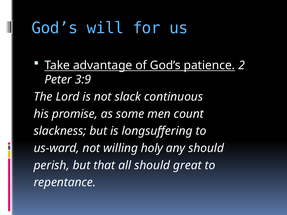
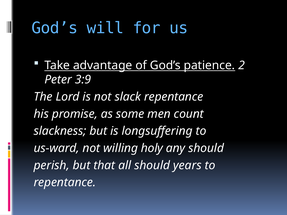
slack continuous: continuous -> repentance
great: great -> years
